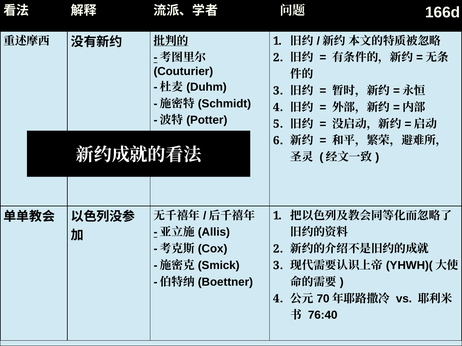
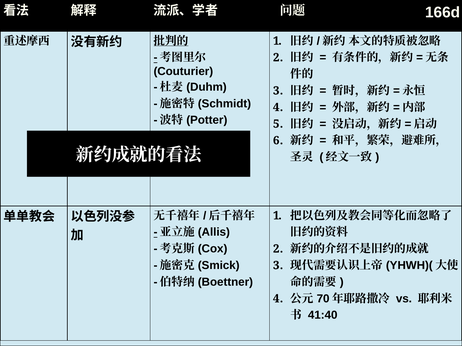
76:40: 76:40 -> 41:40
